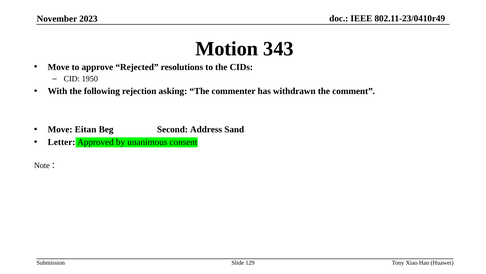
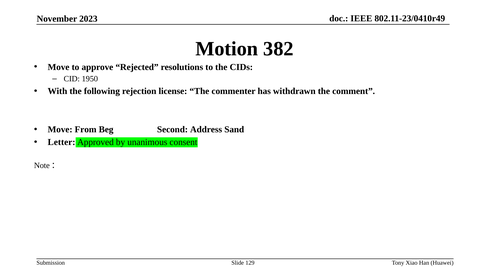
343: 343 -> 382
asking: asking -> license
Eitan: Eitan -> From
